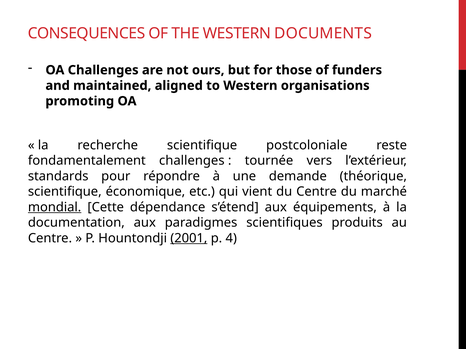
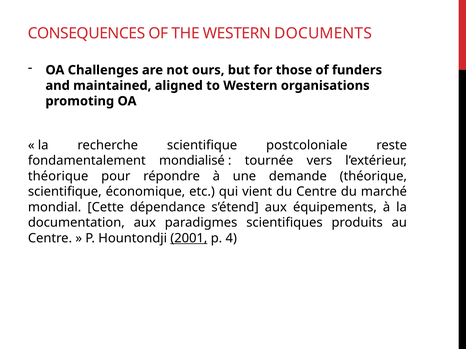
fondamentalement challenges: challenges -> mondialisé
standards at (58, 176): standards -> théorique
mondial underline: present -> none
